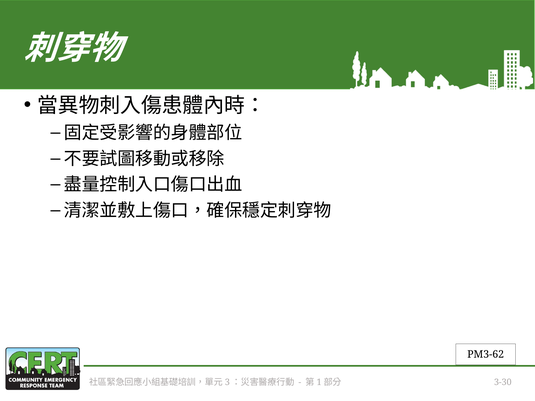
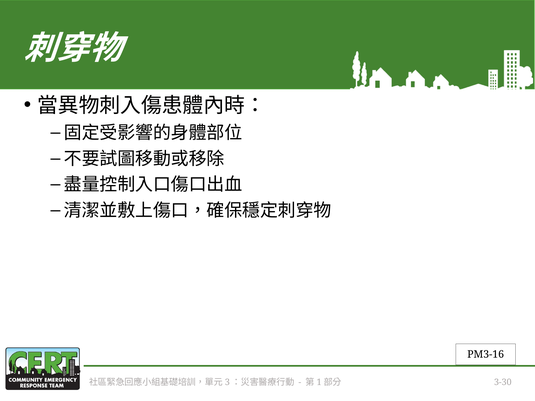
PM3-62: PM3-62 -> PM3-16
